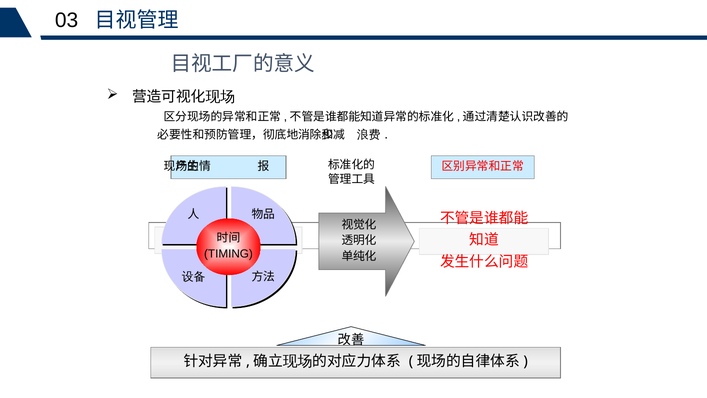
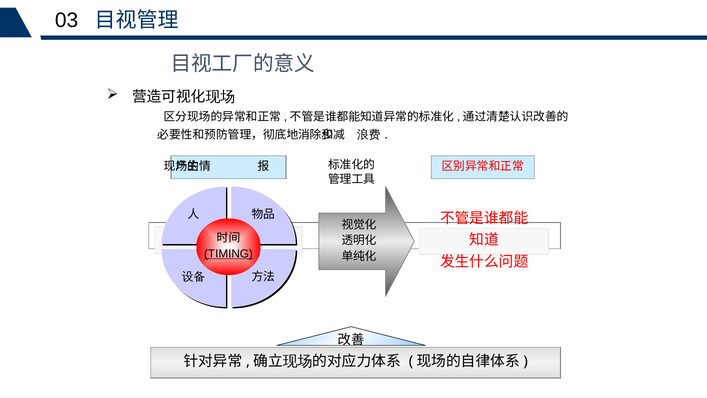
TIMING underline: none -> present
